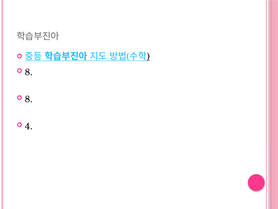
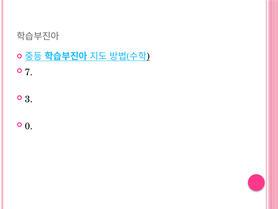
8 at (29, 72): 8 -> 7
8 at (29, 99): 8 -> 3
4: 4 -> 0
